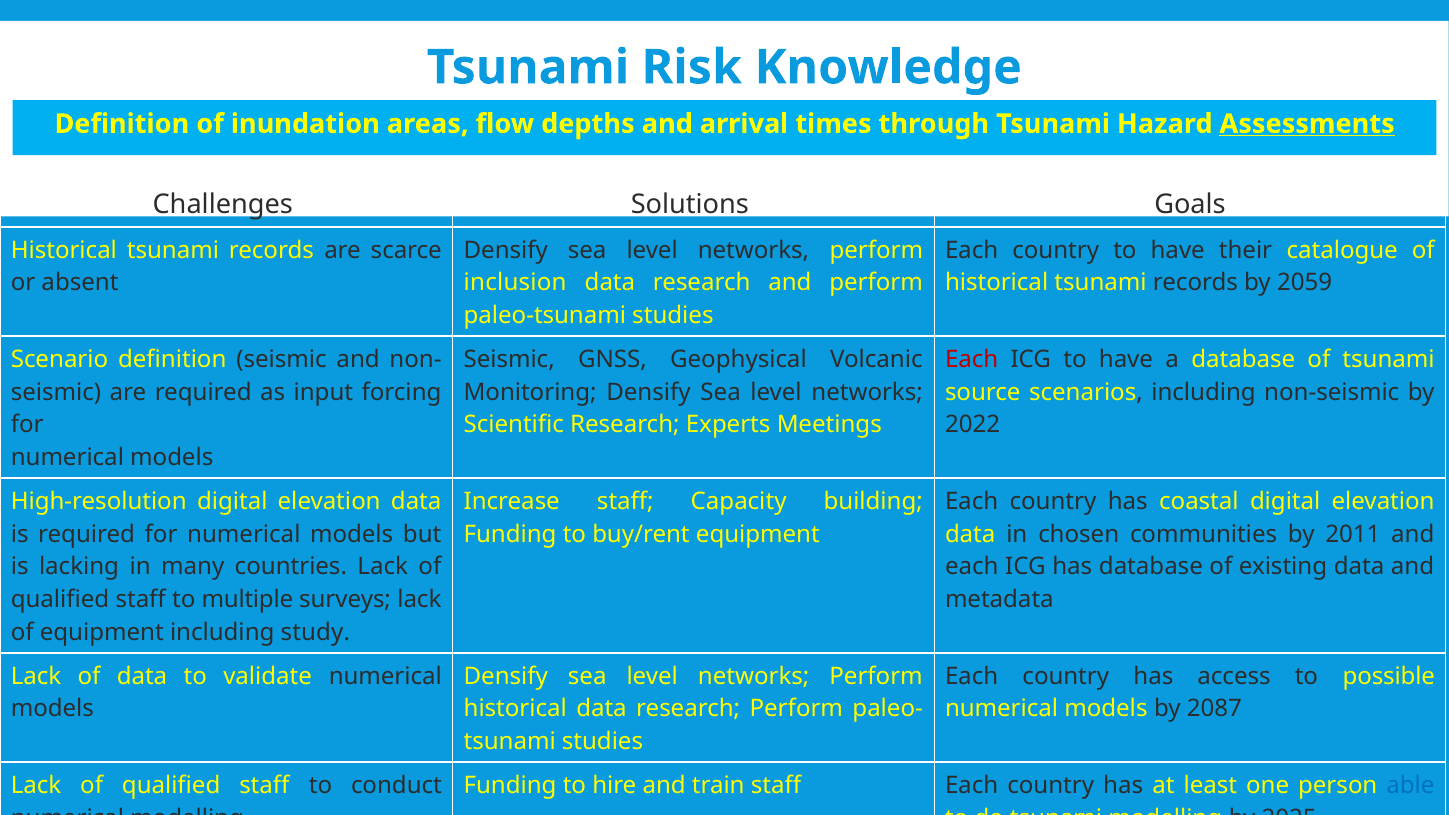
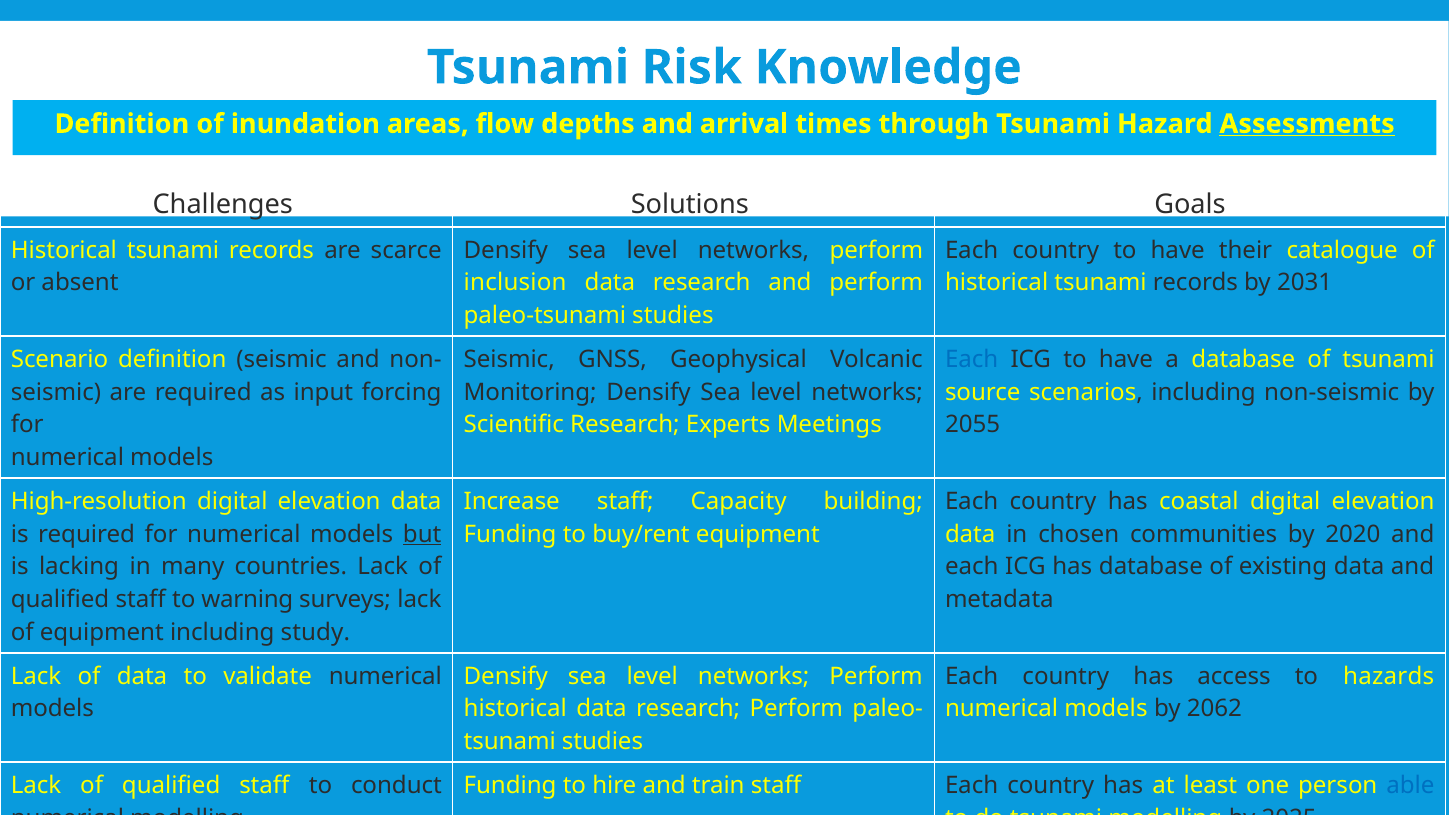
2059: 2059 -> 2031
Each at (972, 359) colour: red -> blue
2022: 2022 -> 2055
but underline: none -> present
2011: 2011 -> 2020
multiple: multiple -> warning
possible: possible -> hazards
2087: 2087 -> 2062
